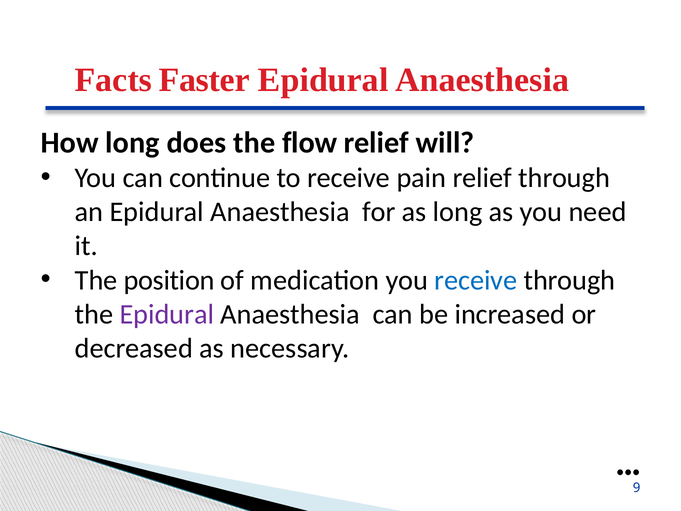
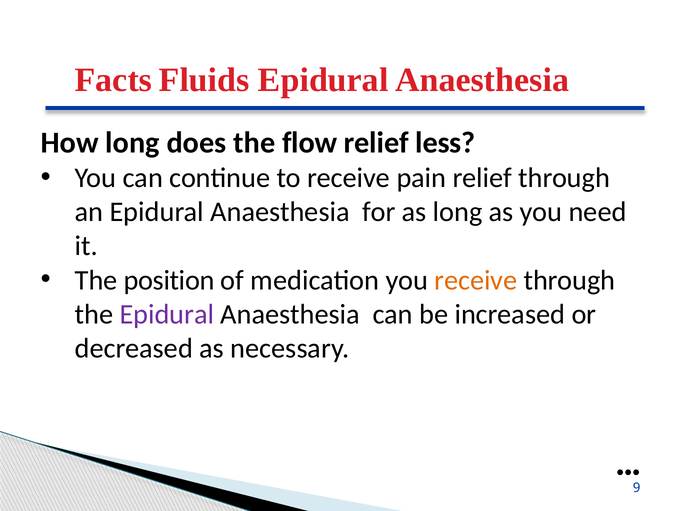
Faster: Faster -> Fluids
will: will -> less
receive at (476, 280) colour: blue -> orange
